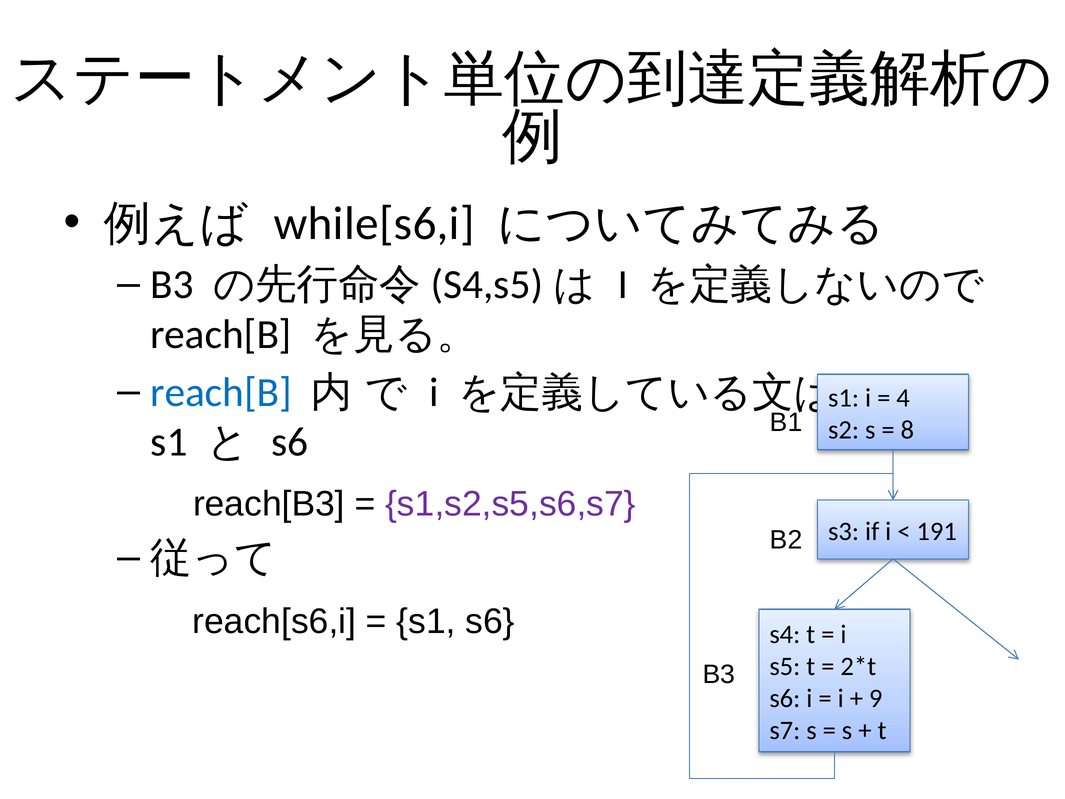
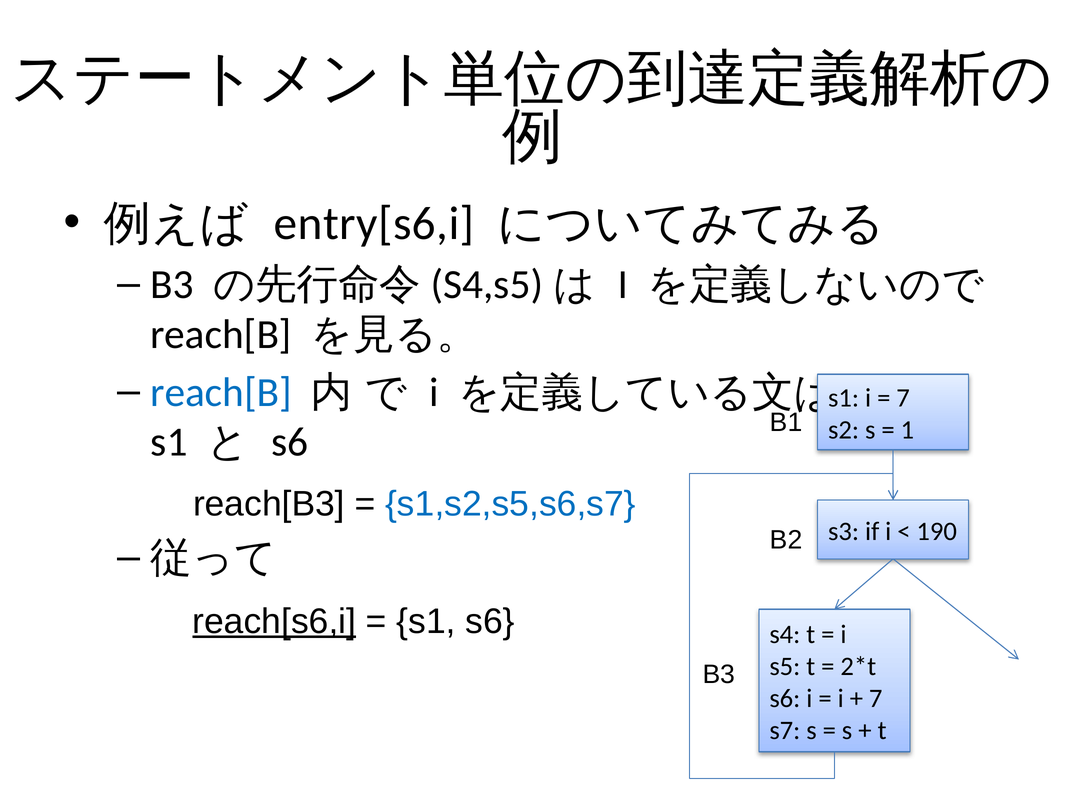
while[s6,i: while[s6,i -> entry[s6,i
4 at (903, 398): 4 -> 7
8: 8 -> 1
s1,s2,s5,s6,s7 colour: purple -> blue
191: 191 -> 190
reach[s6,i underline: none -> present
9 at (876, 698): 9 -> 7
